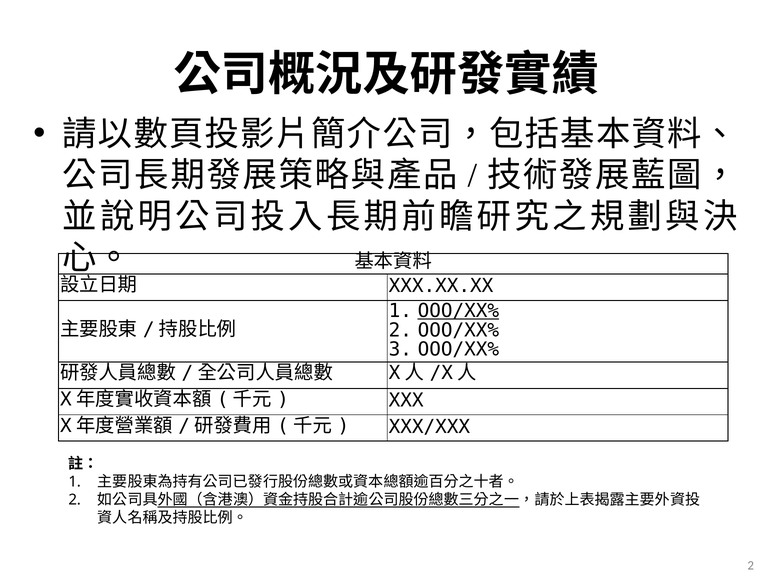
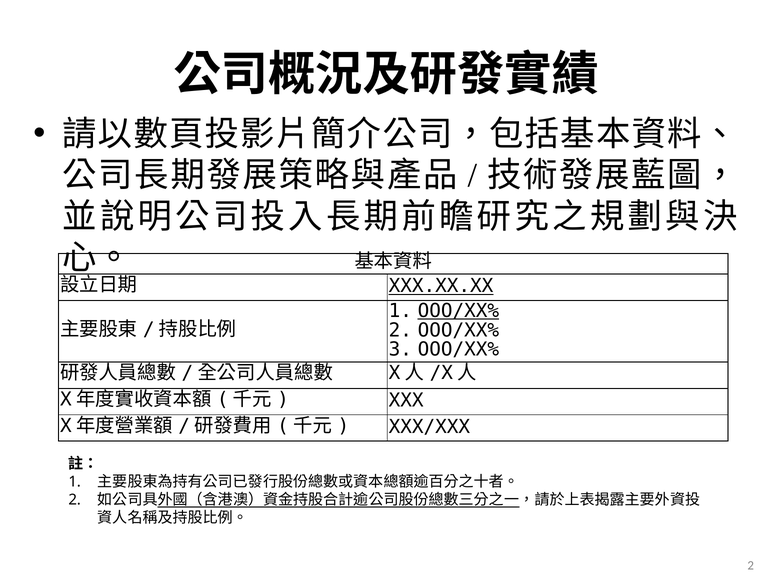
XXX.XX.XX underline: none -> present
